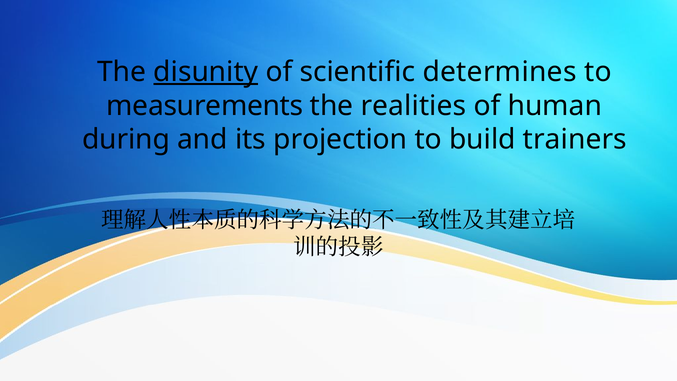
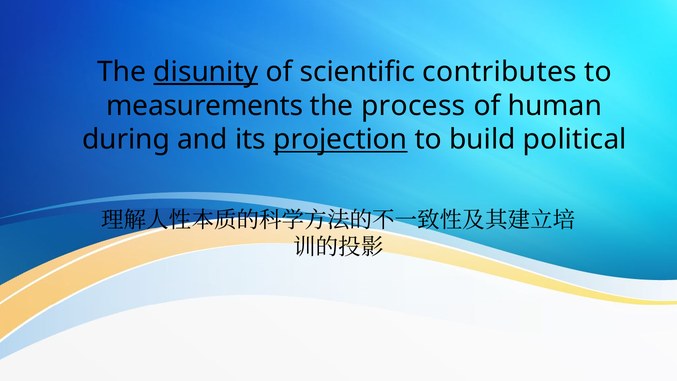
determines: determines -> contributes
realities: realities -> process
projection underline: none -> present
trainers: trainers -> political
